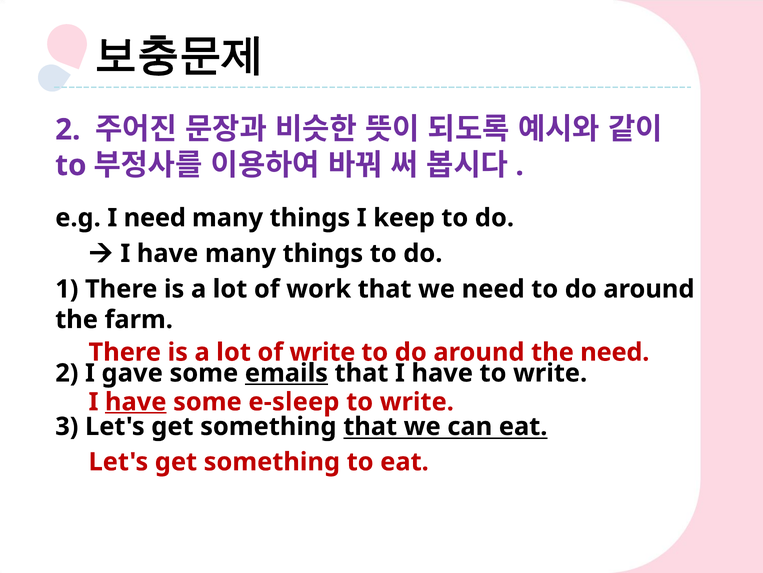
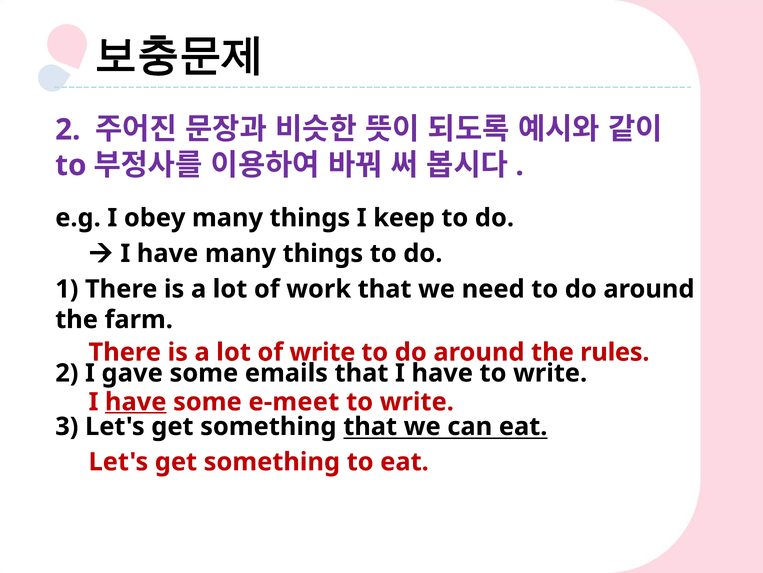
I need: need -> obey
the need: need -> rules
emails underline: present -> none
e-sleep: e-sleep -> e-meet
